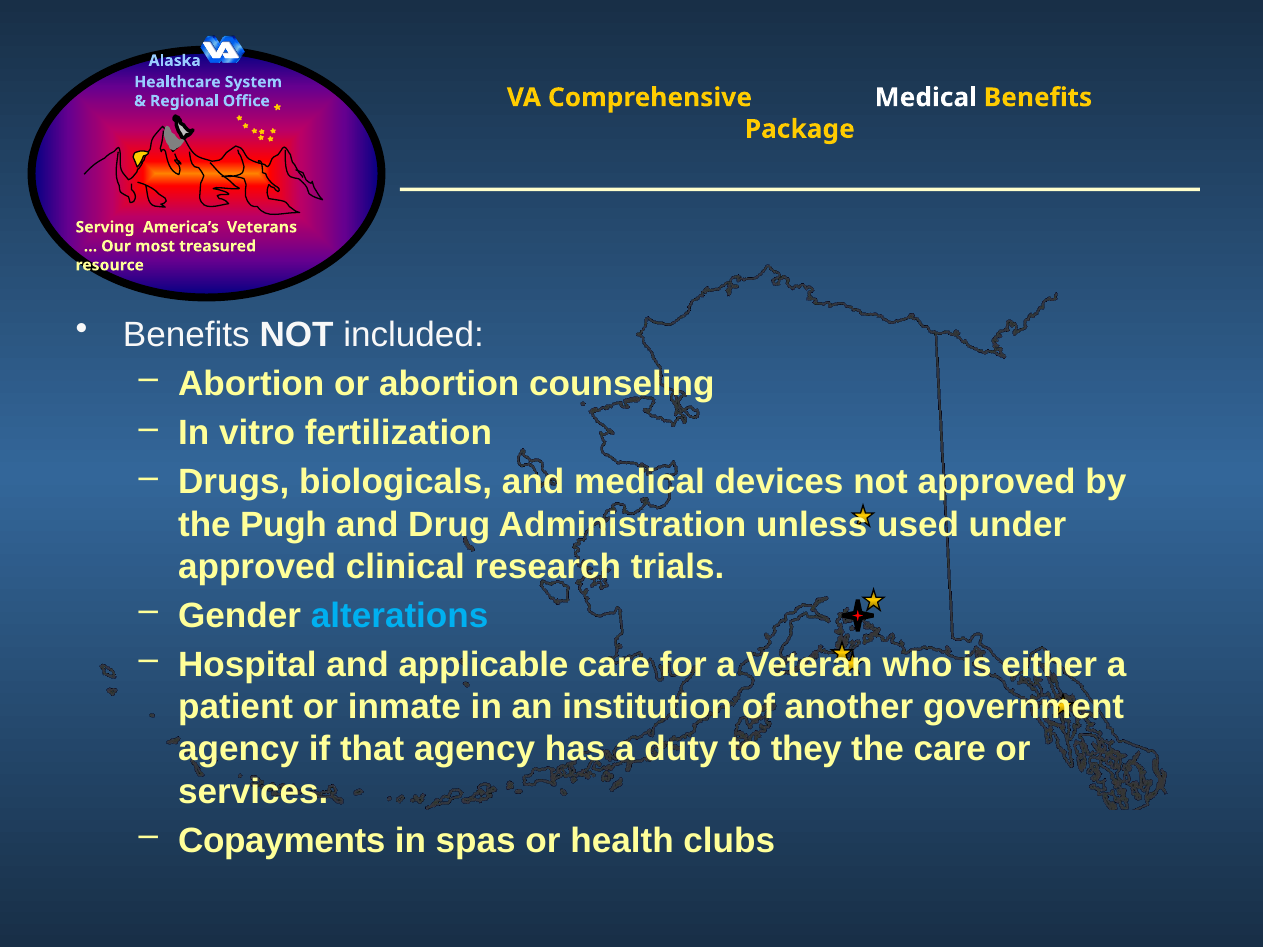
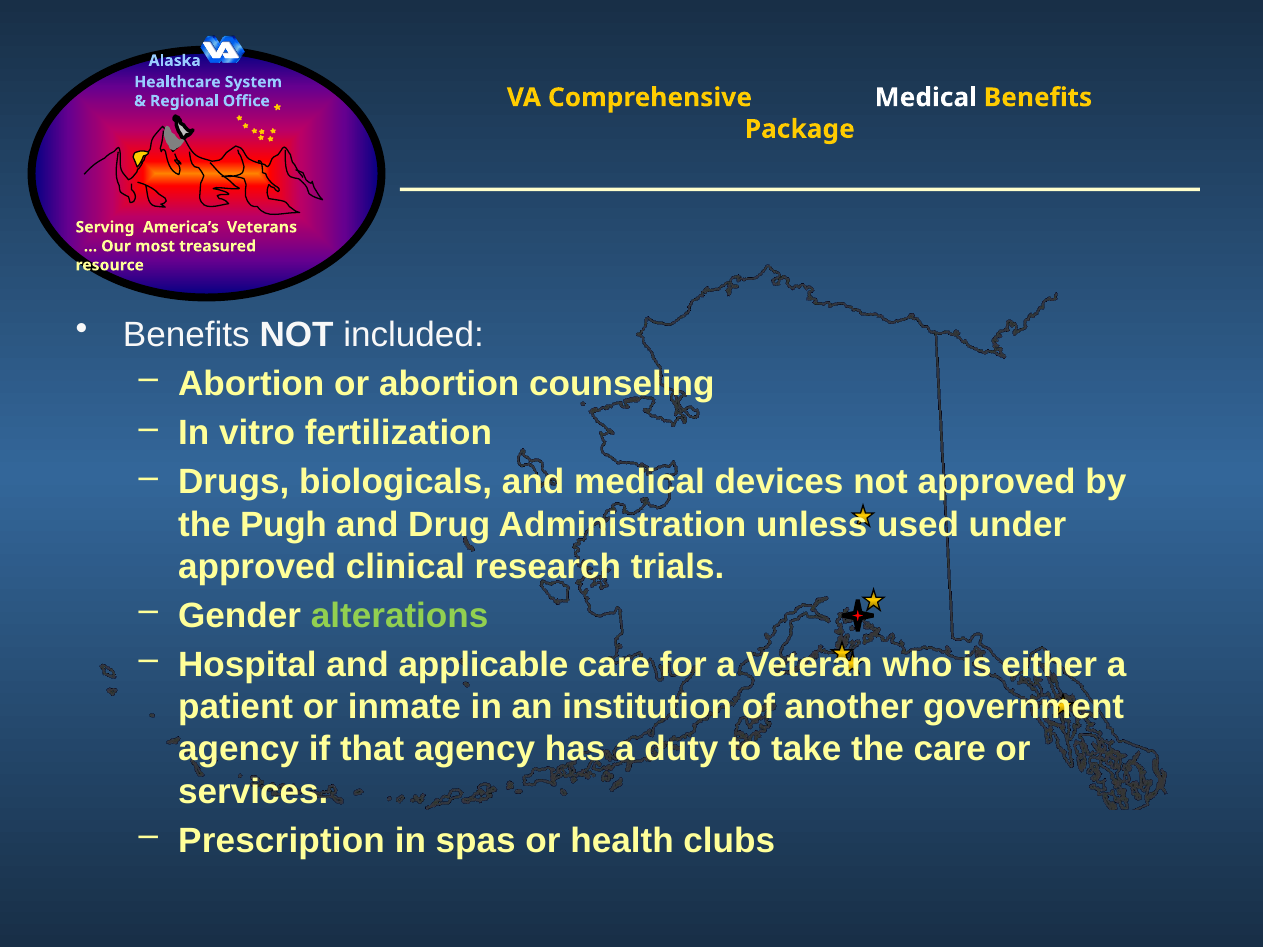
alterations colour: light blue -> light green
they: they -> take
Copayments: Copayments -> Prescription
